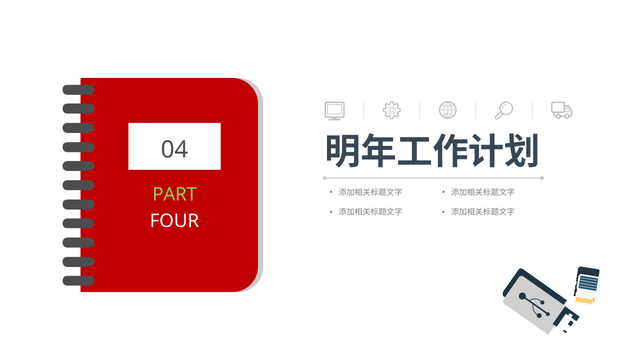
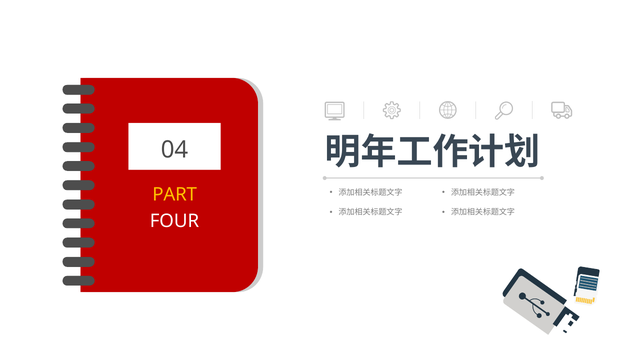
PART colour: light green -> yellow
